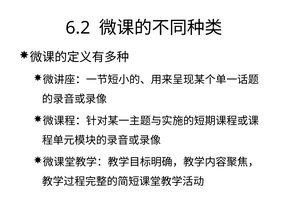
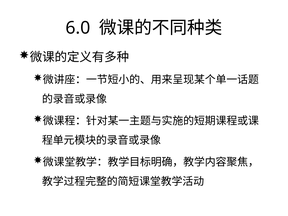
6.2: 6.2 -> 6.0
